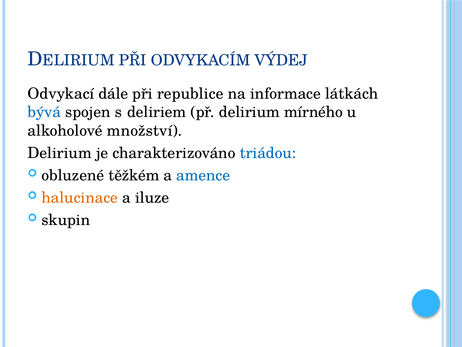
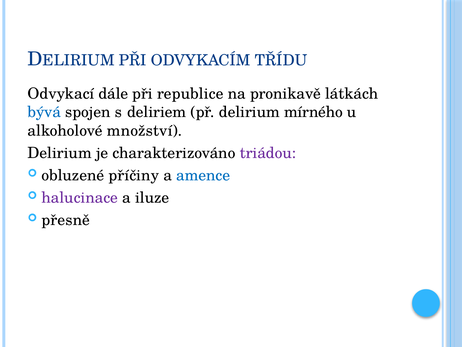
VÝDEJ: VÝDEJ -> TŘÍDU
informace: informace -> pronikavě
triádou colour: blue -> purple
těžkém: těžkém -> příčiny
halucinace colour: orange -> purple
skupin: skupin -> přesně
